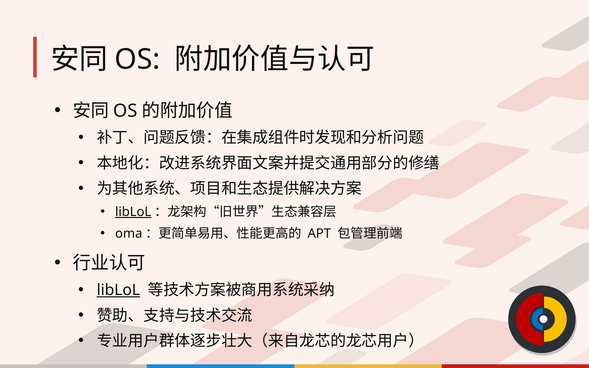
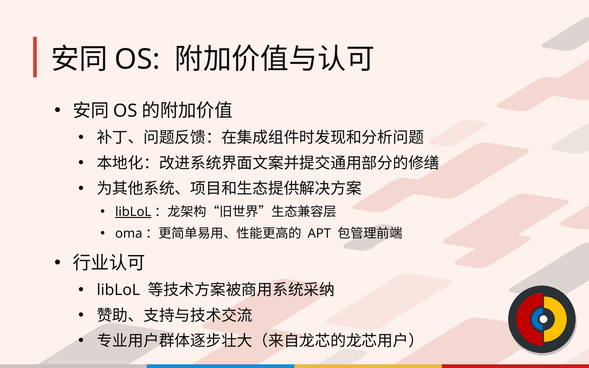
libLoL at (118, 290) underline: present -> none
